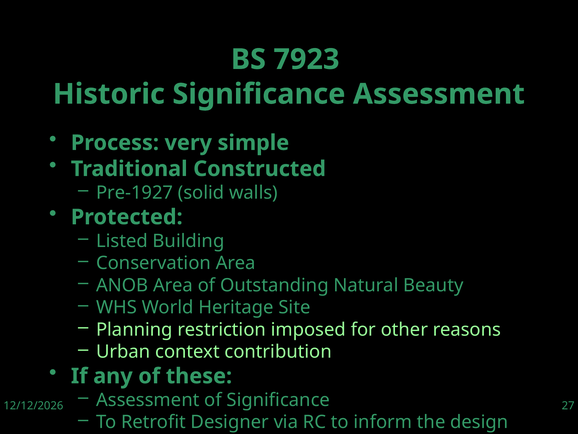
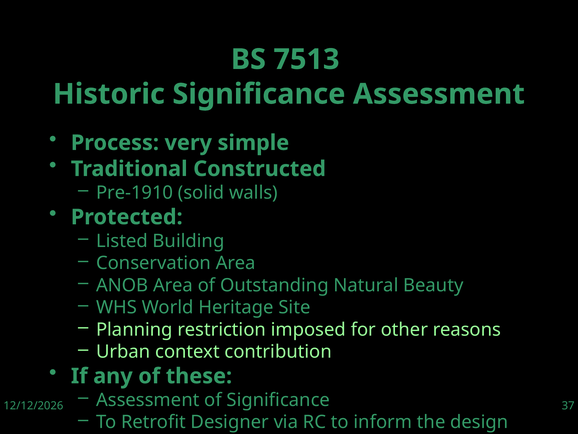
7923: 7923 -> 7513
Pre-1927: Pre-1927 -> Pre-1910
27: 27 -> 37
